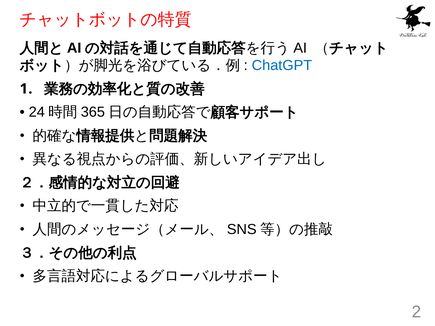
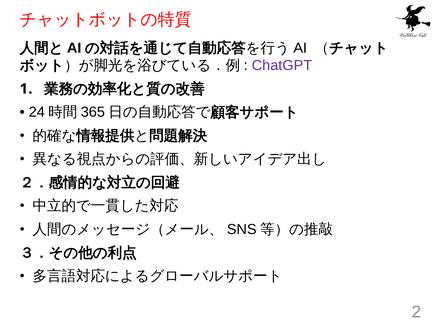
ChatGPT colour: blue -> purple
